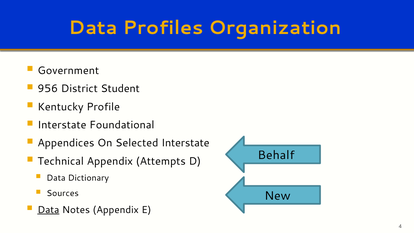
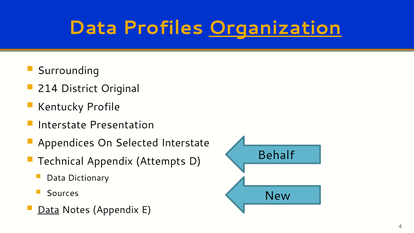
Organization underline: none -> present
Government: Government -> Surrounding
956: 956 -> 214
Student: Student -> Original
Foundational: Foundational -> Presentation
